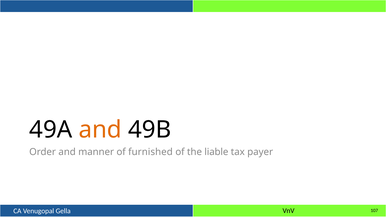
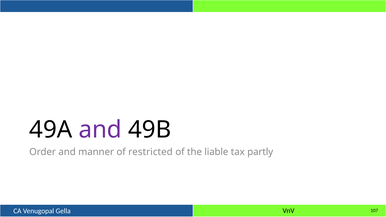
and at (100, 130) colour: orange -> purple
furnished: furnished -> restricted
payer: payer -> partly
